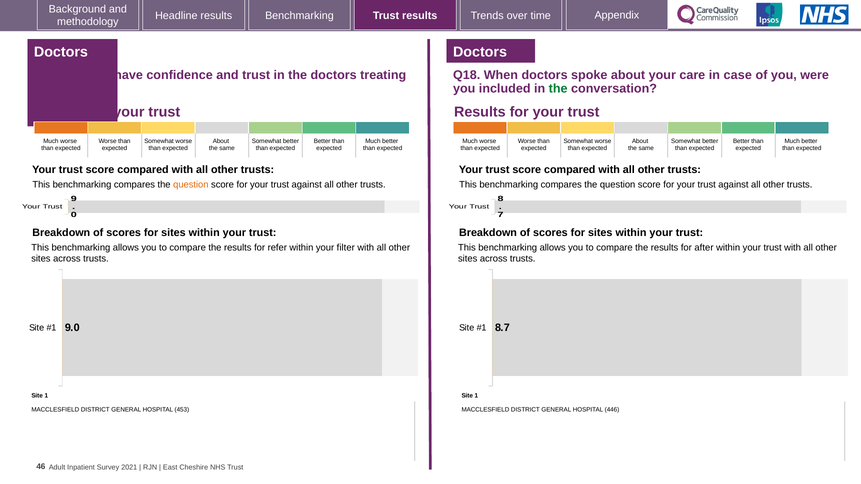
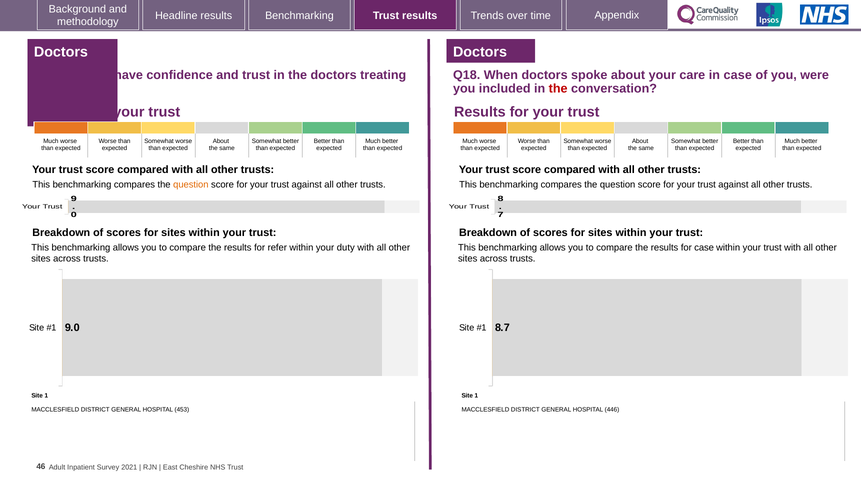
the at (558, 89) colour: green -> red
filter: filter -> duty
for after: after -> case
